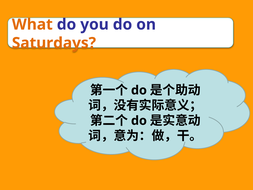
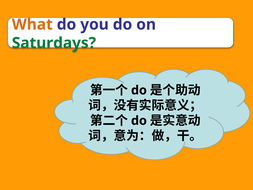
Saturdays colour: orange -> green
